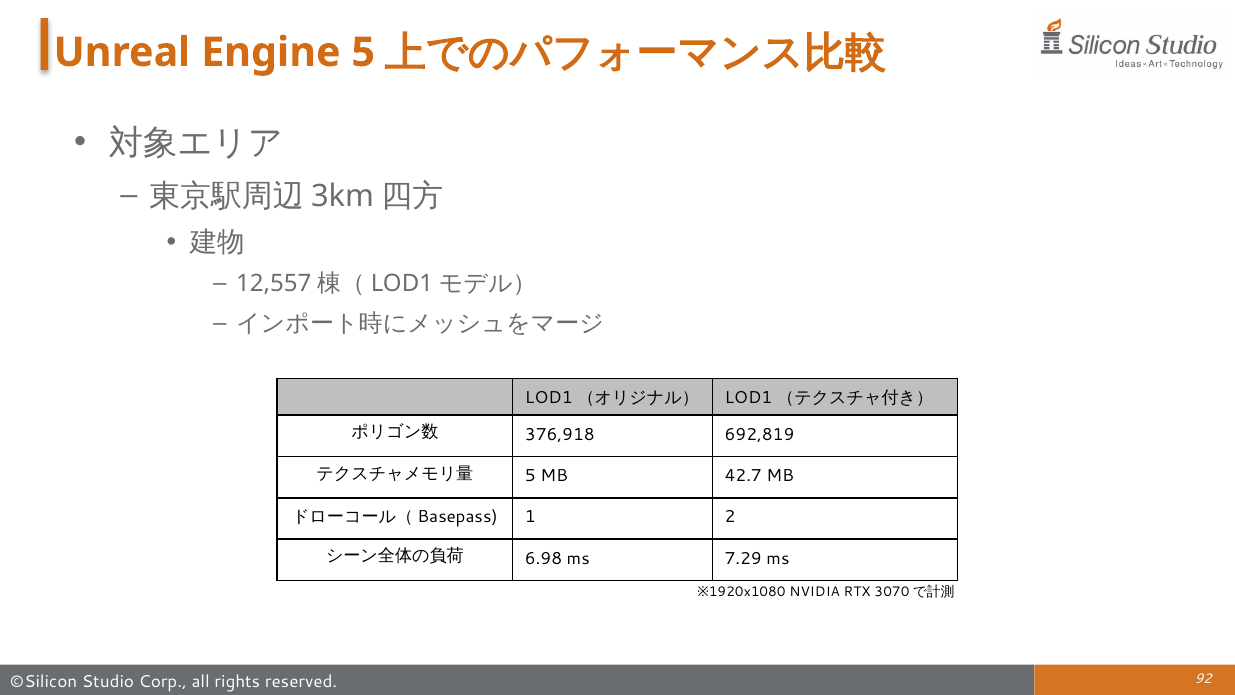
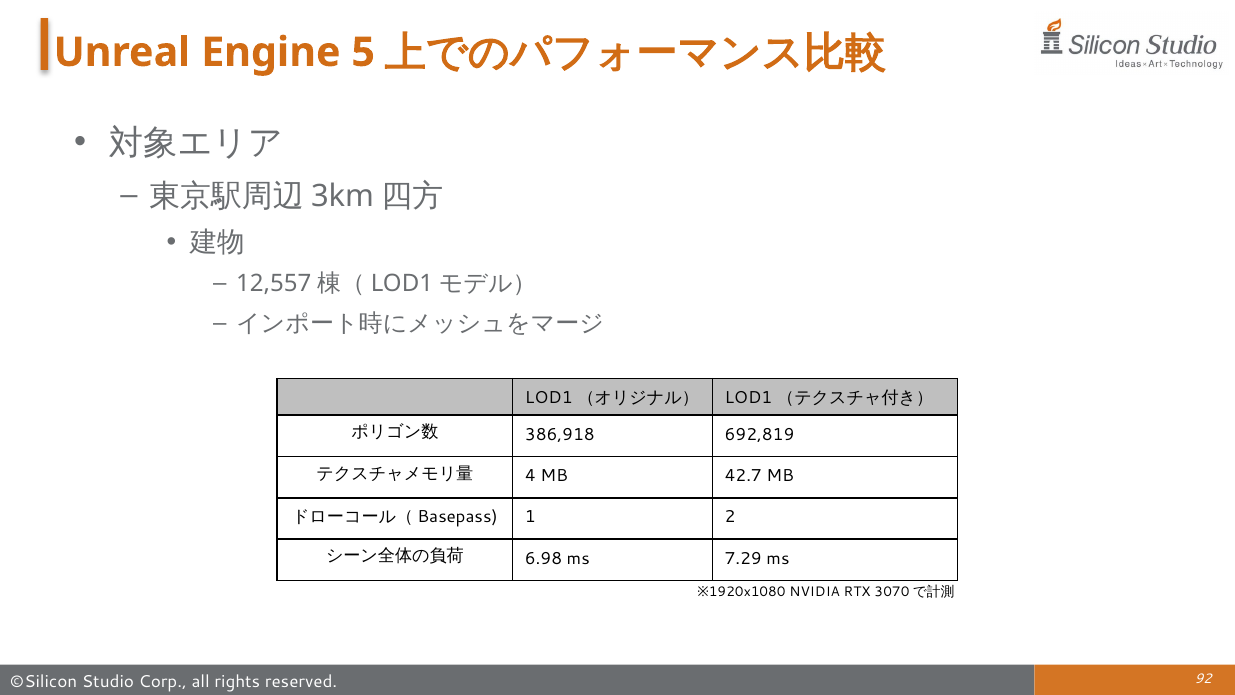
376,918: 376,918 -> 386,918
5 at (530, 476): 5 -> 4
